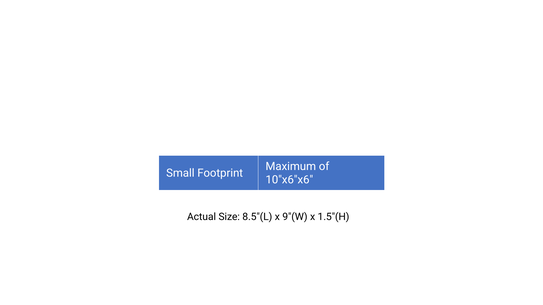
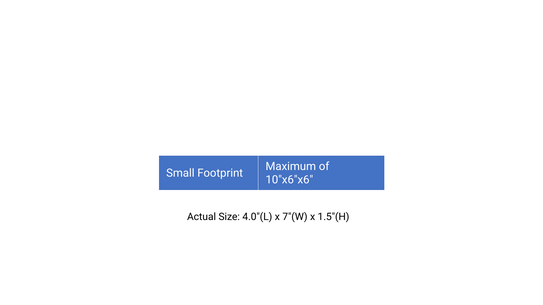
8.5"(L: 8.5"(L -> 4.0"(L
9"(W: 9"(W -> 7"(W
